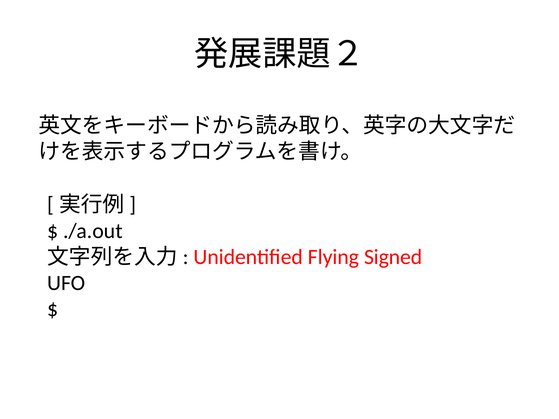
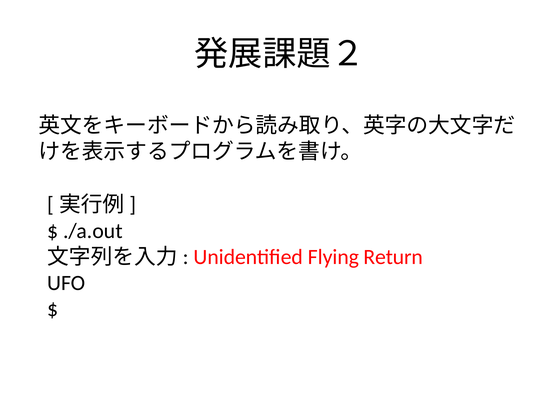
Signed: Signed -> Return
